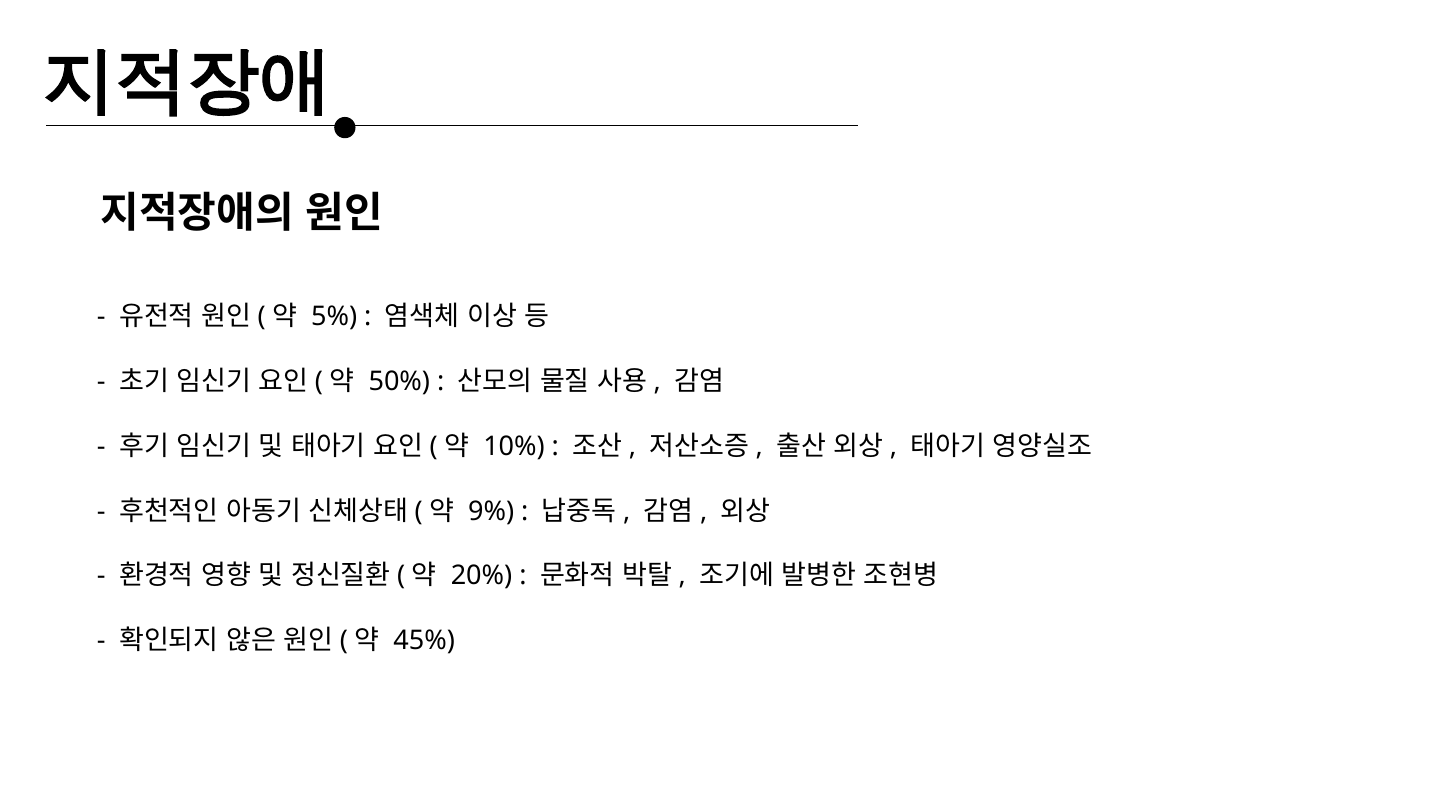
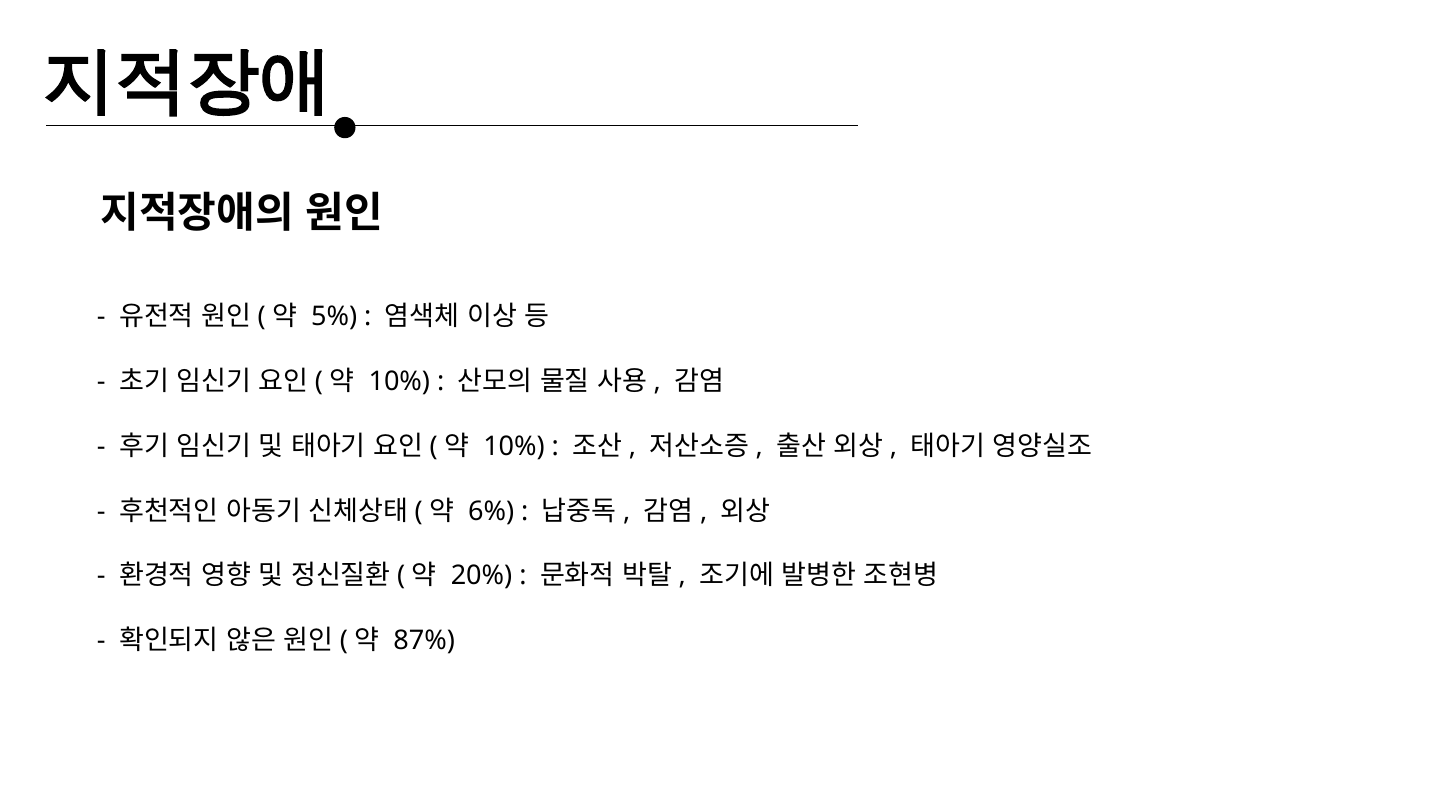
50% at (399, 381): 50% -> 10%
9%: 9% -> 6%
45%: 45% -> 87%
